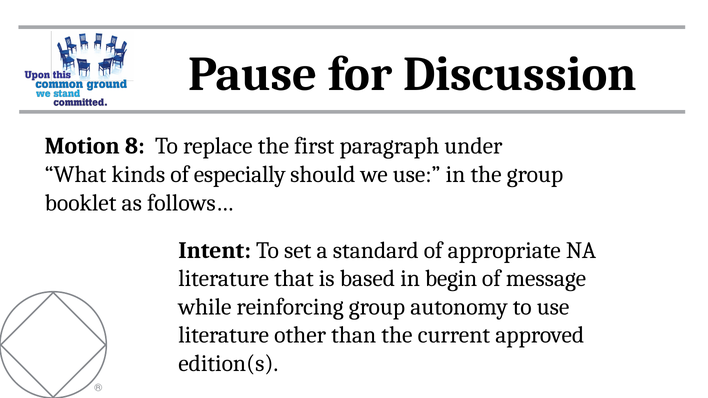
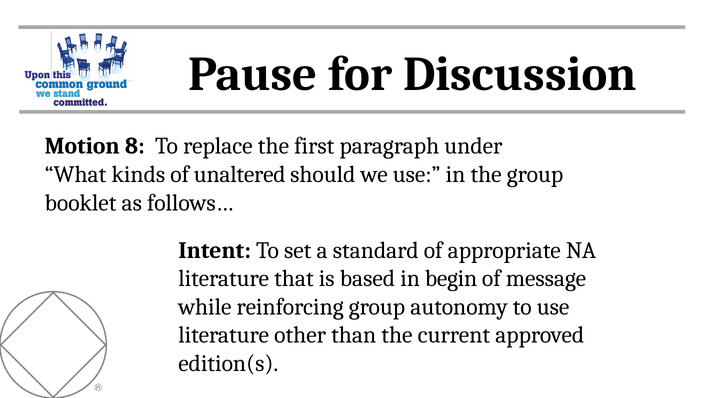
especially: especially -> unaltered
